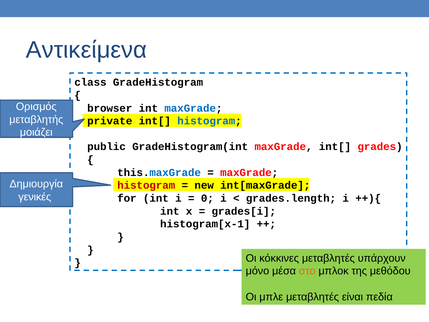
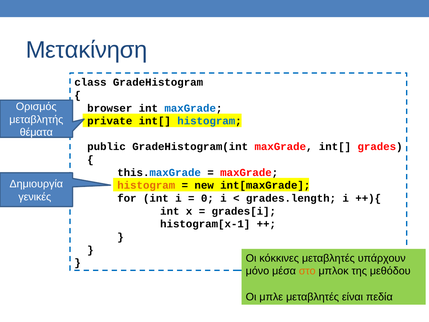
Αντικείμενα: Αντικείμενα -> Μετακίνηση
μοιάζει: μοιάζει -> θέματα
histogram at (146, 185) colour: red -> orange
